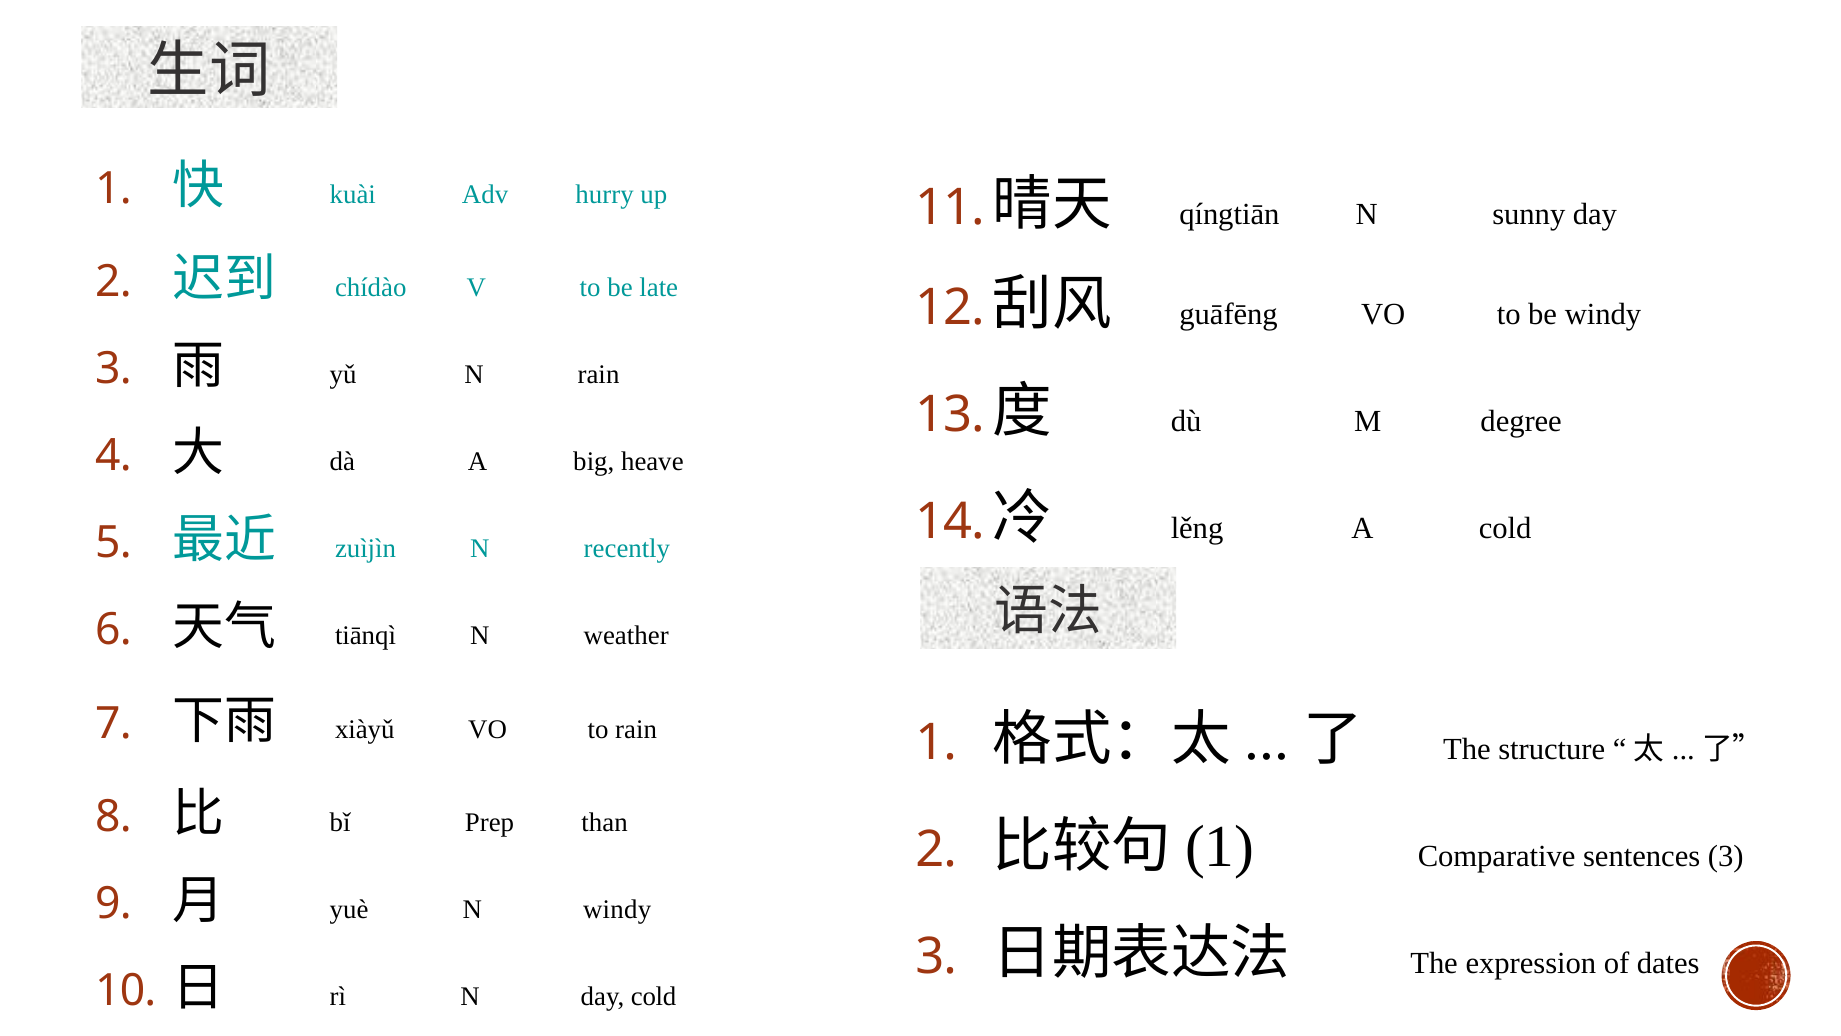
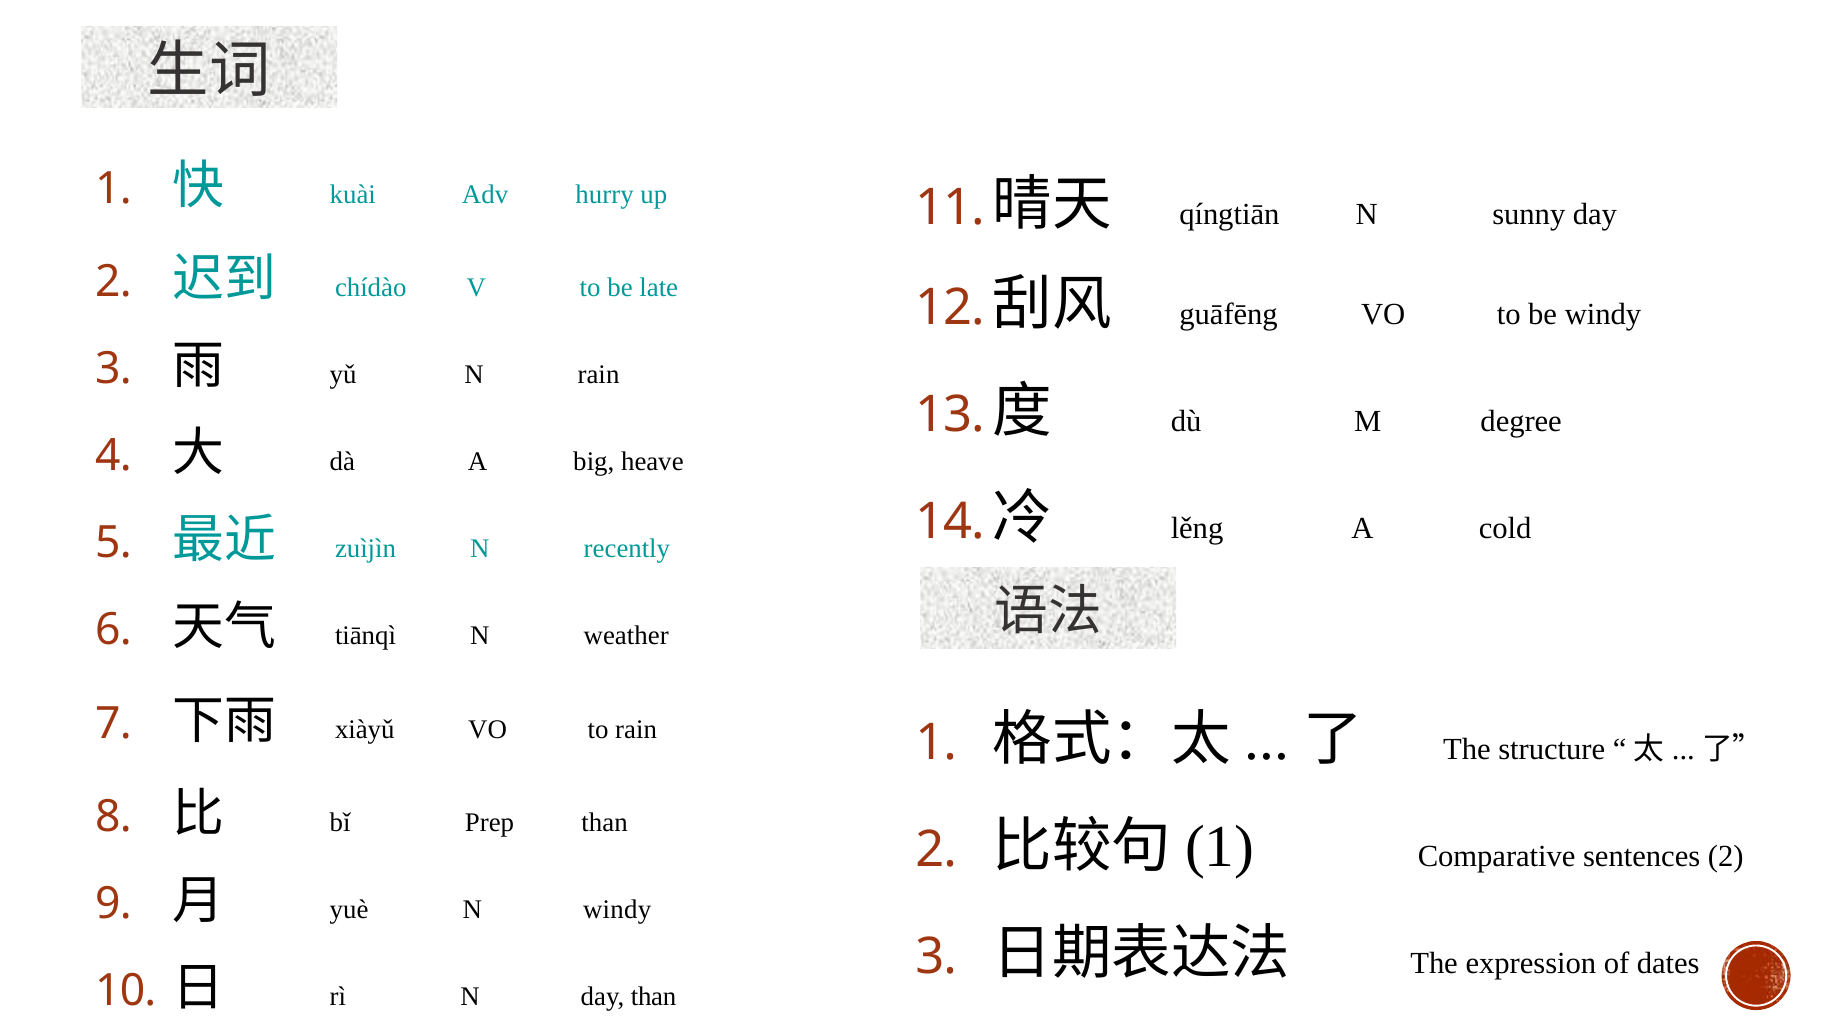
sentences 3: 3 -> 2
day cold: cold -> than
